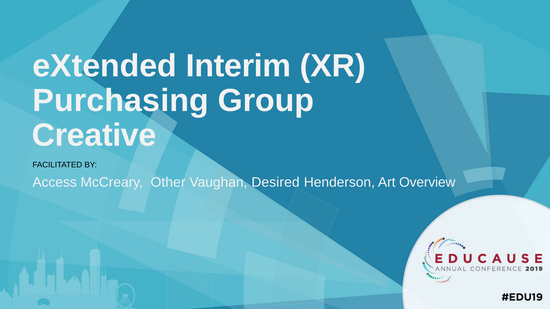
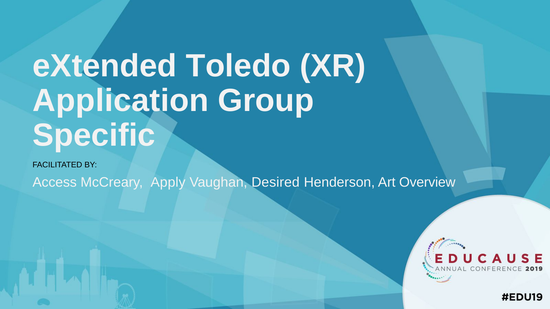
Interim: Interim -> Toledo
Purchasing: Purchasing -> Application
Creative: Creative -> Specific
Other: Other -> Apply
